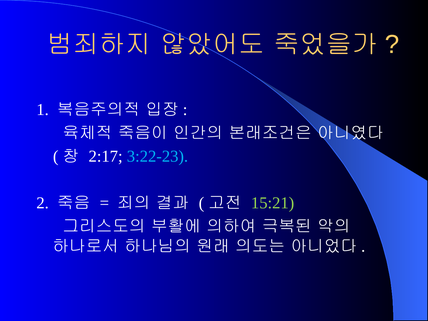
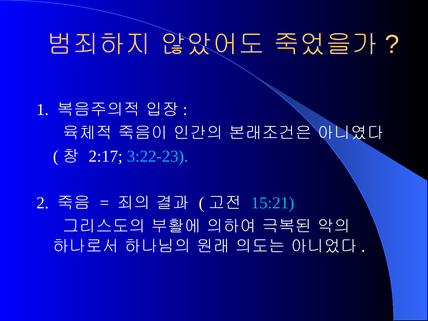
15:21 colour: light green -> light blue
